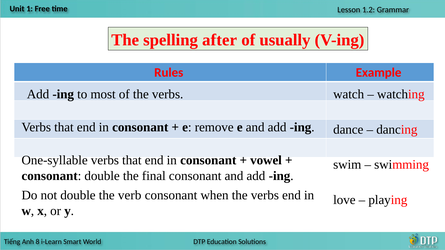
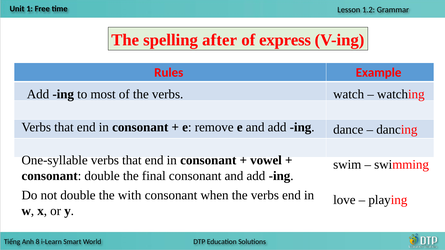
usually: usually -> express
verb: verb -> with
